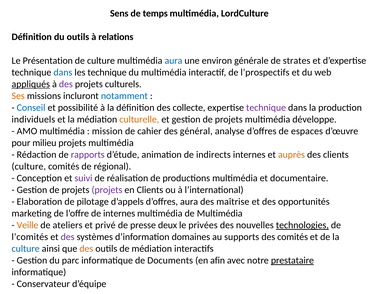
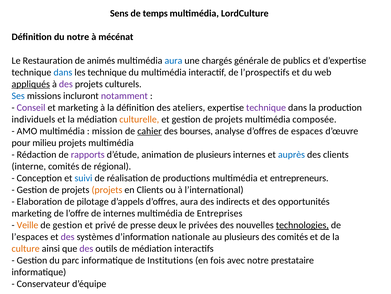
du outils: outils -> notre
relations: relations -> mécénat
Présentation: Présentation -> Restauration
de culture: culture -> animés
environ: environ -> chargés
strates: strates -> publics
Ses colour: orange -> blue
notamment colour: blue -> purple
Conseil colour: blue -> purple
et possibilité: possibilité -> marketing
collecte: collecte -> ateliers
développe: développe -> composée
cahier underline: none -> present
général: général -> bourses
de indirects: indirects -> plusieurs
auprès colour: orange -> blue
culture at (29, 166): culture -> interne
suivi colour: purple -> blue
documentaire: documentaire -> entrepreneurs
projets at (107, 189) colour: purple -> orange
maîtrise: maîtrise -> indirects
de Multimédia: Multimédia -> Entreprises
de ateliers: ateliers -> gestion
l’comités: l’comités -> l’espaces
domaines: domaines -> nationale
au supports: supports -> plusieurs
culture at (26, 248) colour: blue -> orange
des at (86, 248) colour: orange -> purple
Documents: Documents -> Institutions
afin: afin -> fois
prestataire underline: present -> none
